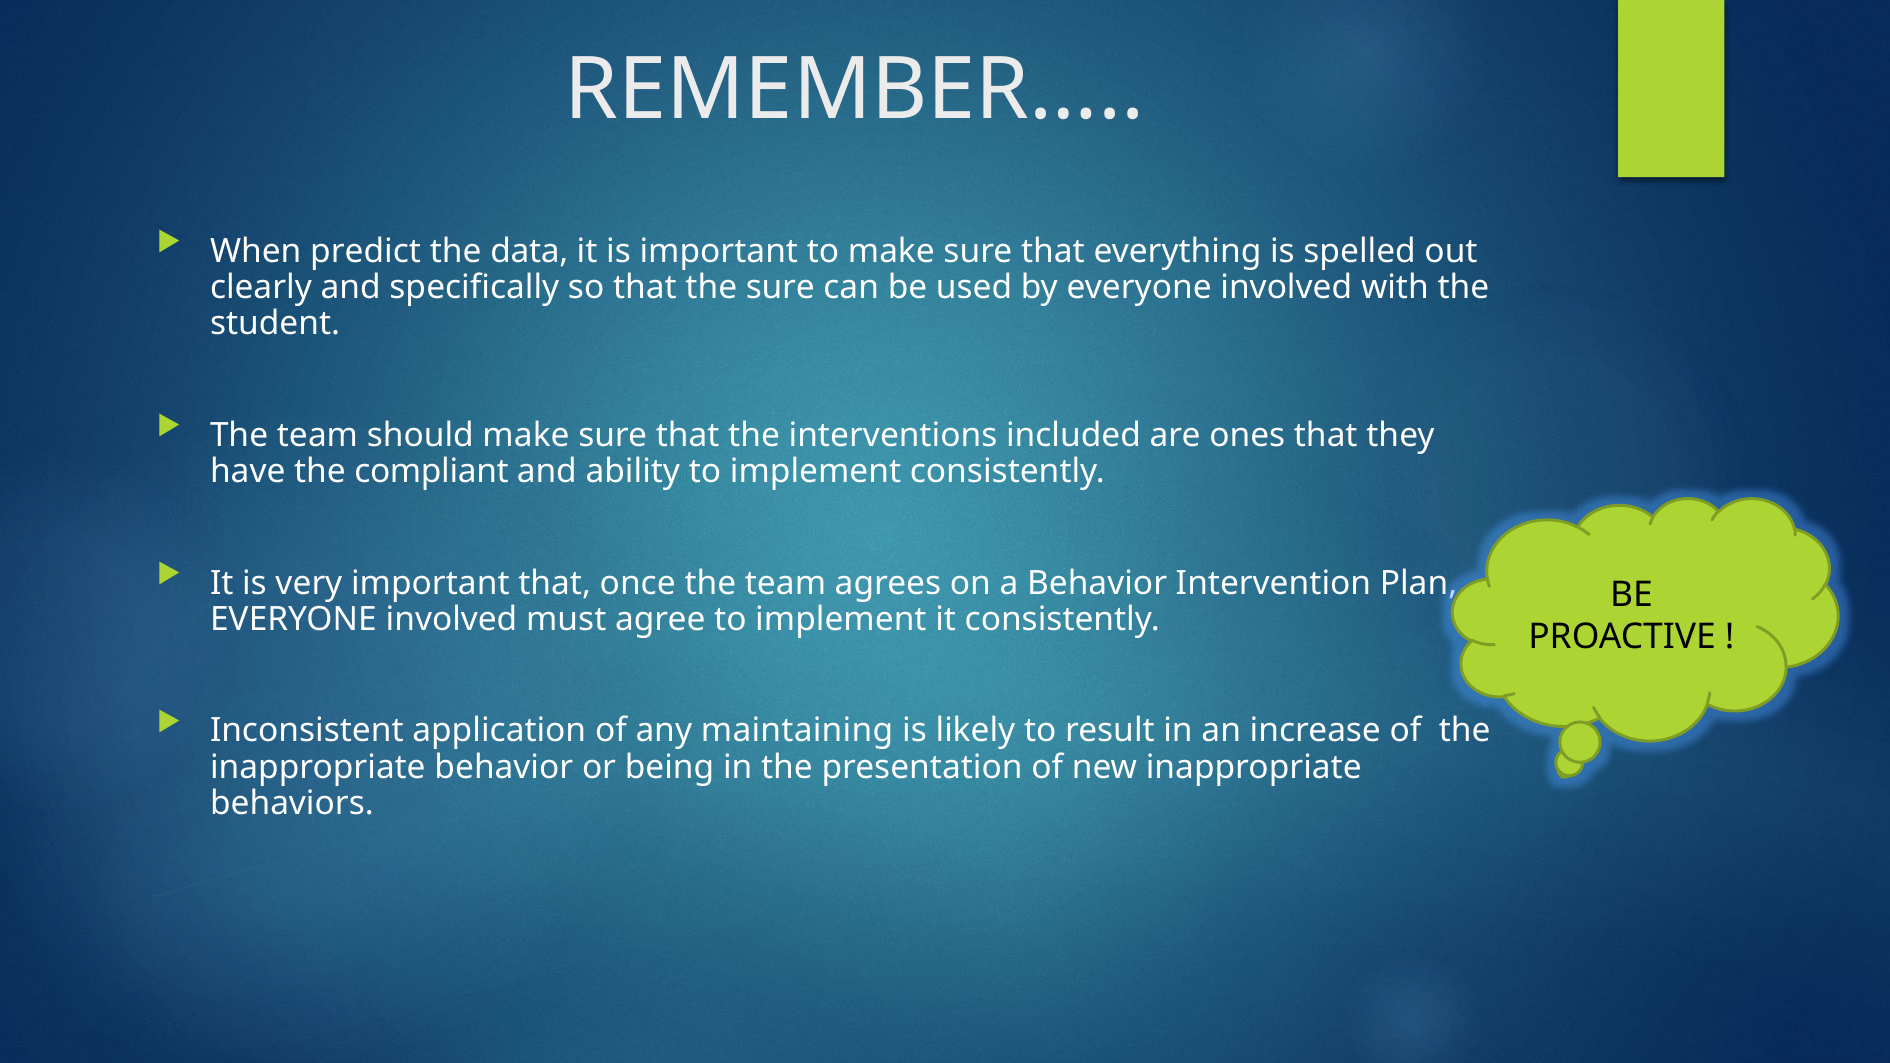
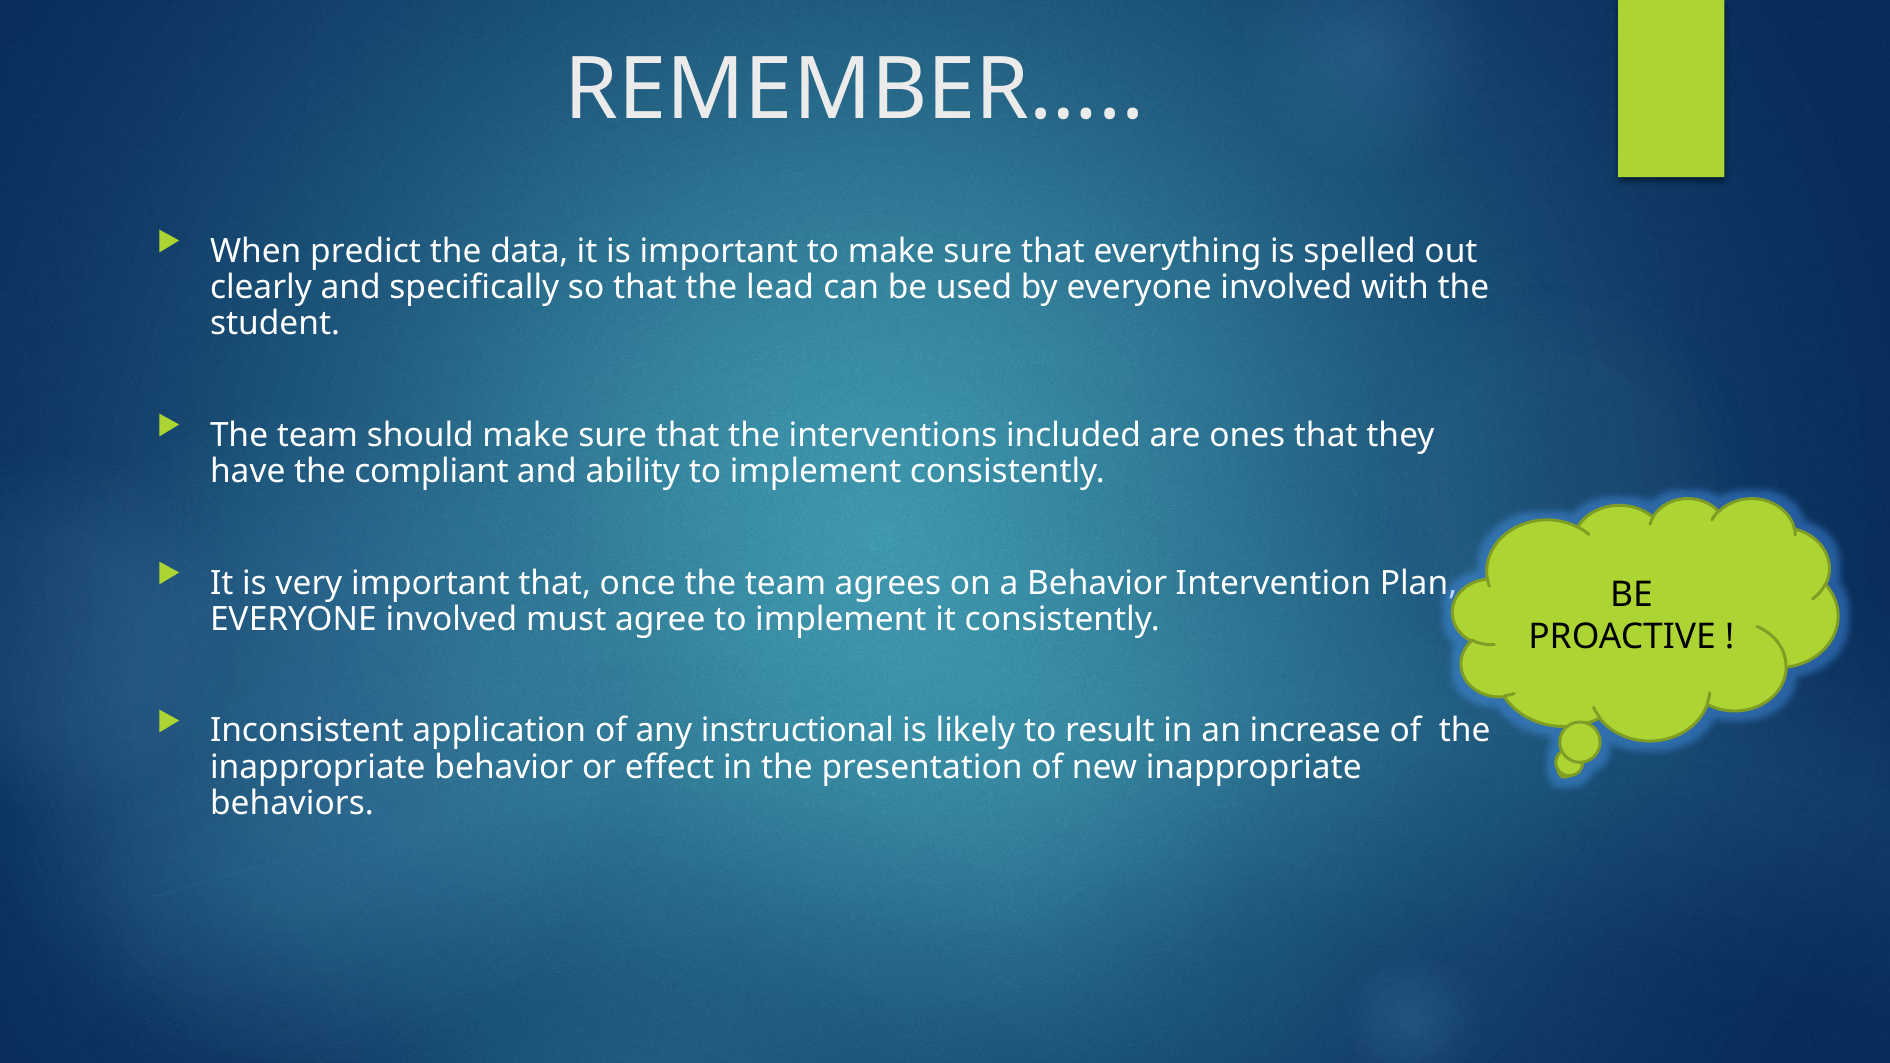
the sure: sure -> lead
maintaining: maintaining -> instructional
being: being -> effect
